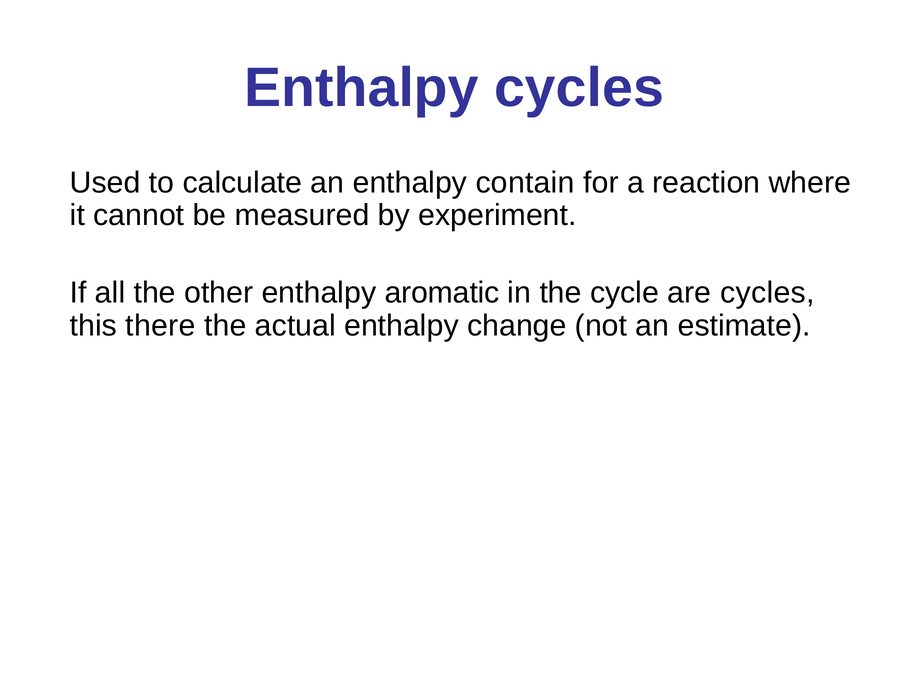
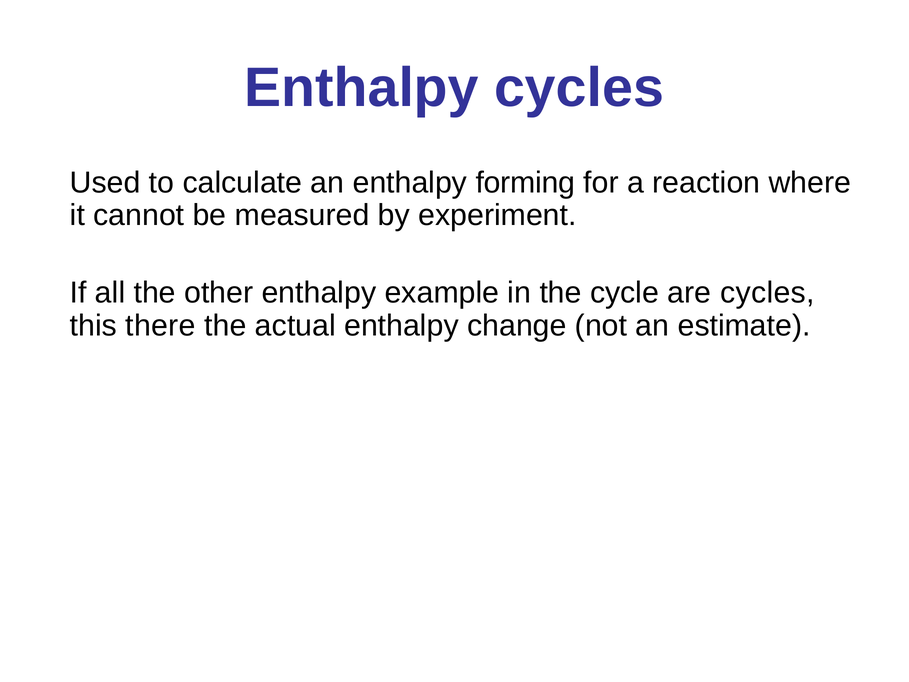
contain: contain -> forming
aromatic: aromatic -> example
